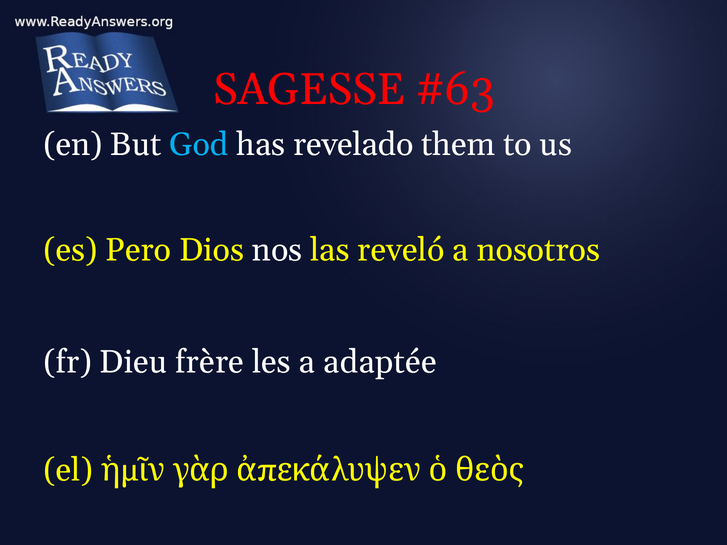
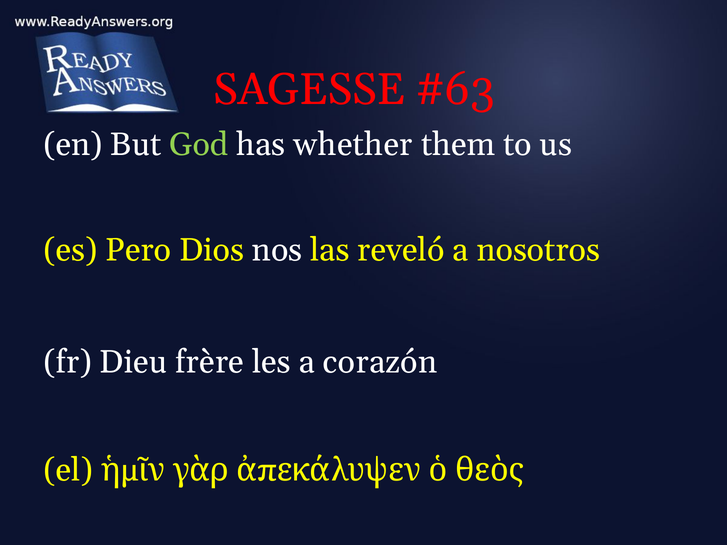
God colour: light blue -> light green
revelado: revelado -> whether
adaptée: adaptée -> corazón
